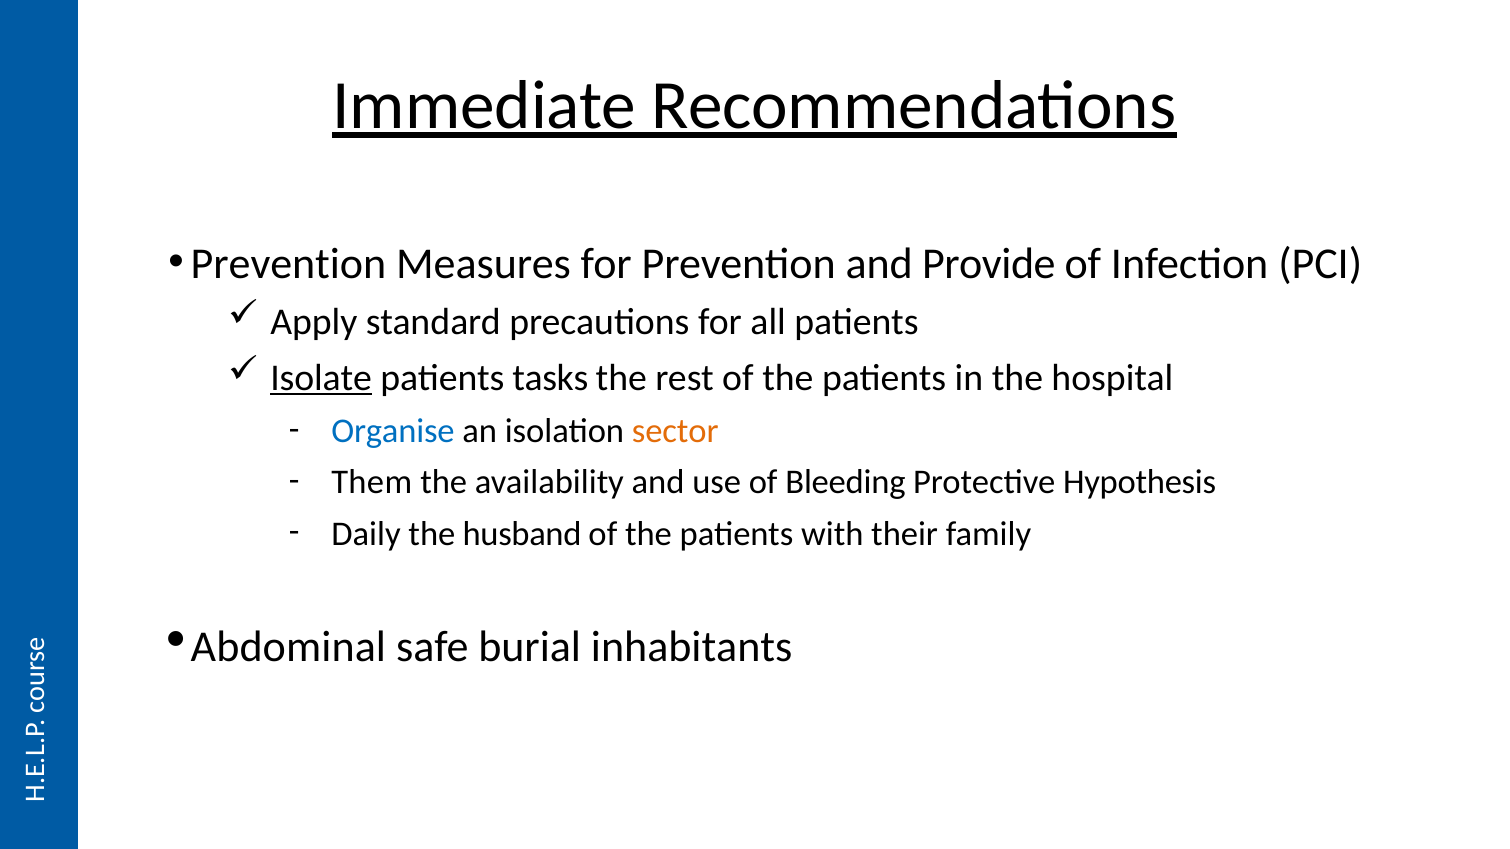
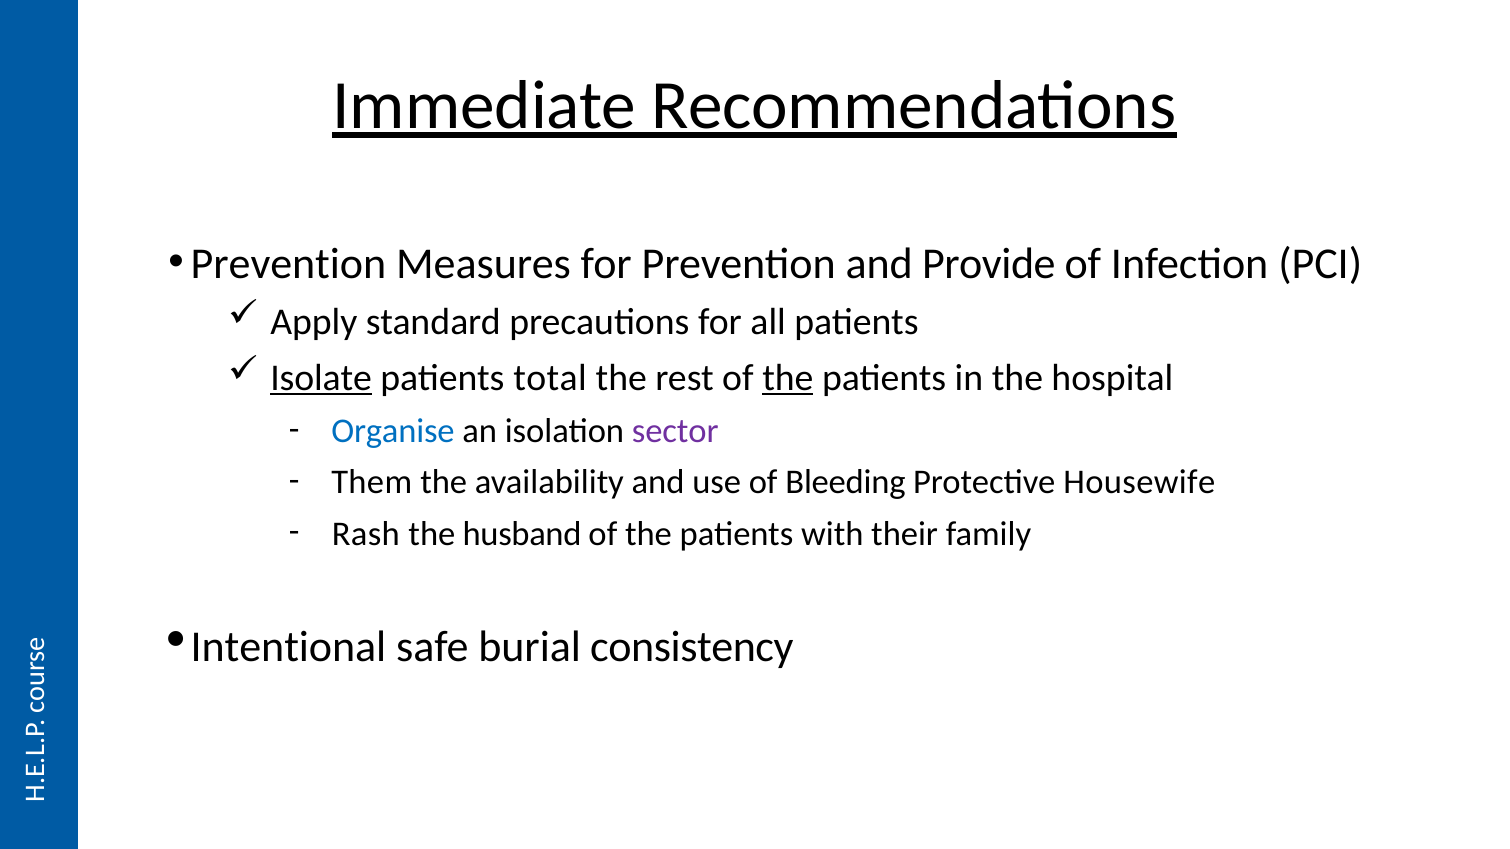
tasks: tasks -> total
the at (788, 378) underline: none -> present
sector colour: orange -> purple
Hypothesis: Hypothesis -> Housewife
Daily: Daily -> Rash
Abdominal: Abdominal -> Intentional
inhabitants: inhabitants -> consistency
